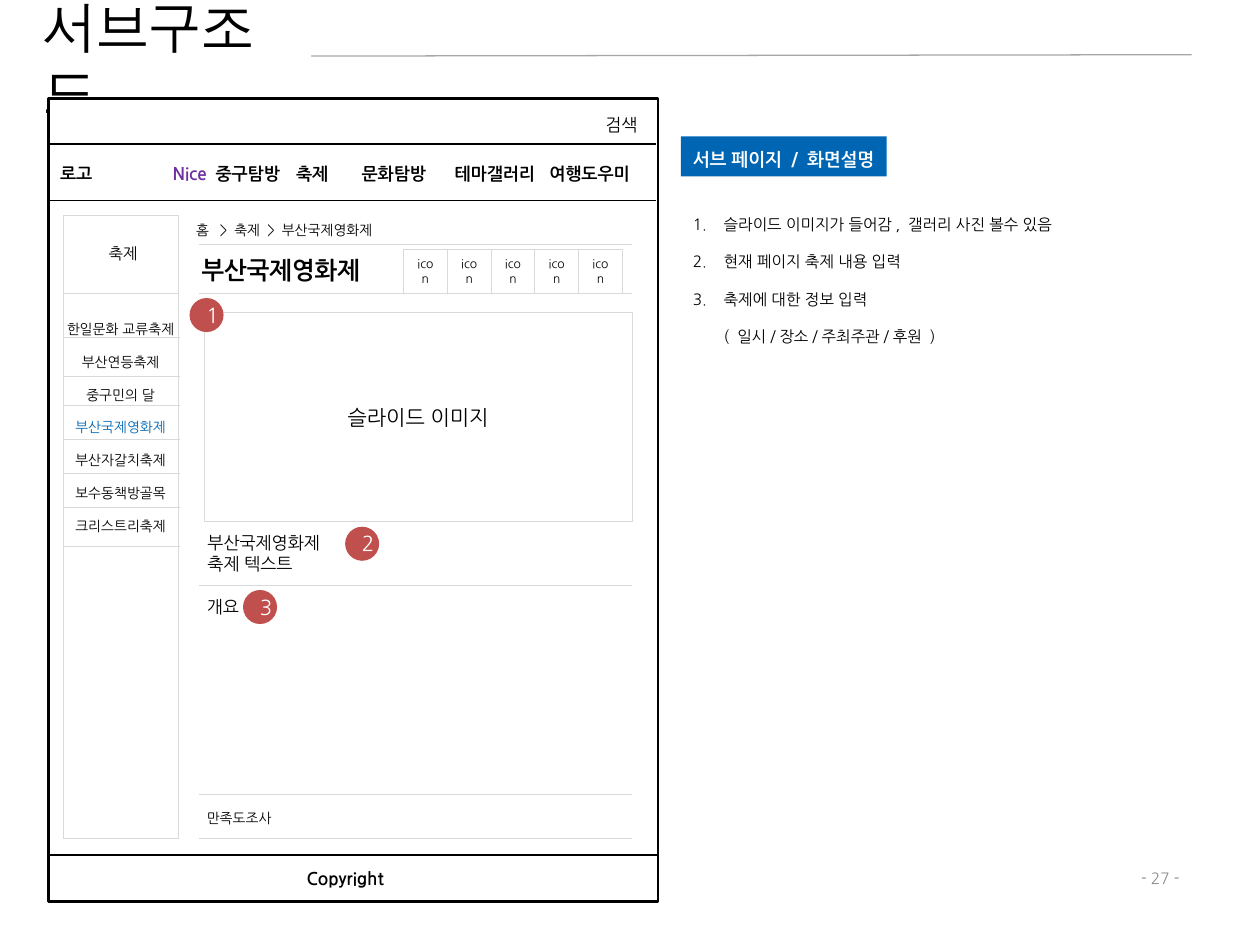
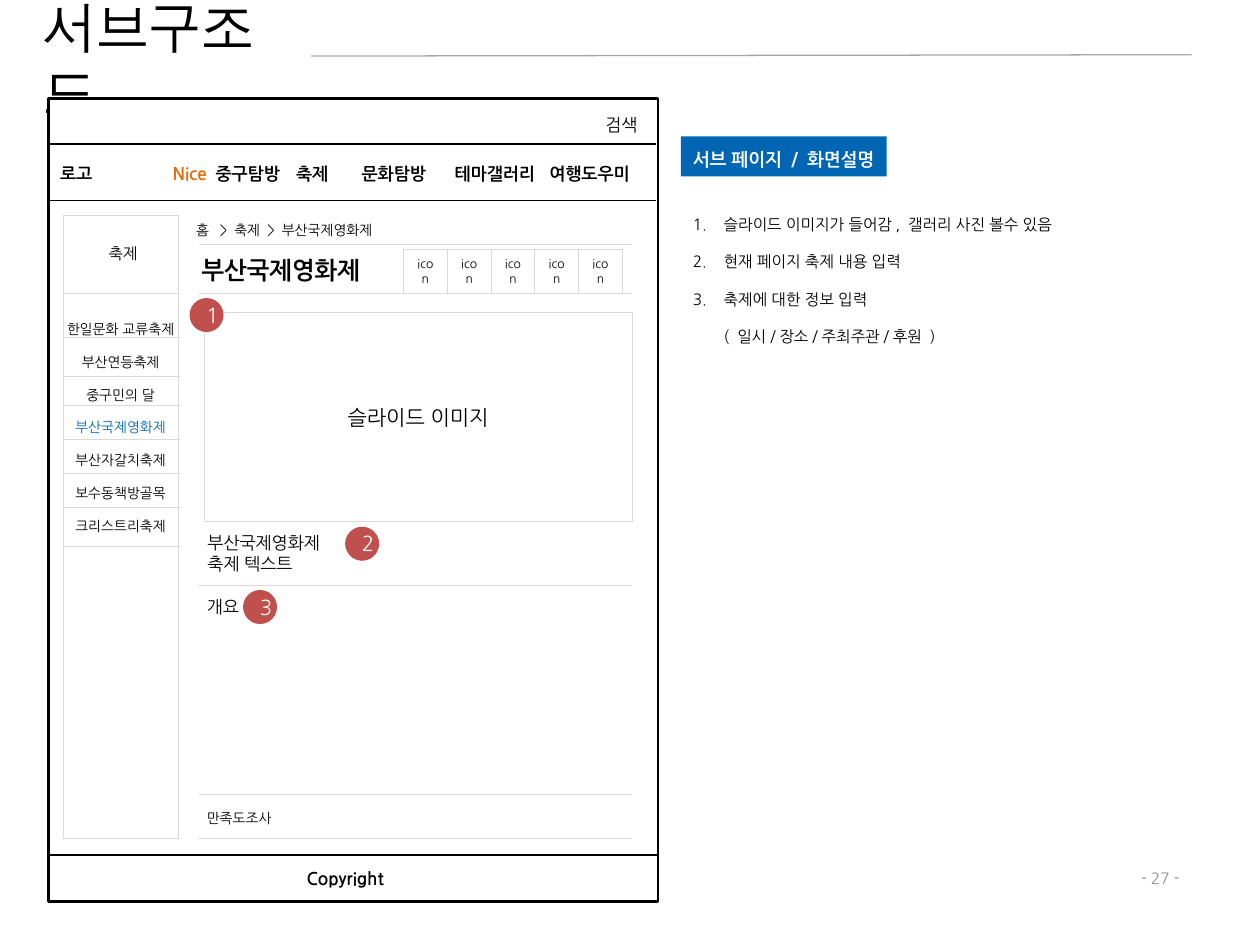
Nice colour: purple -> orange
